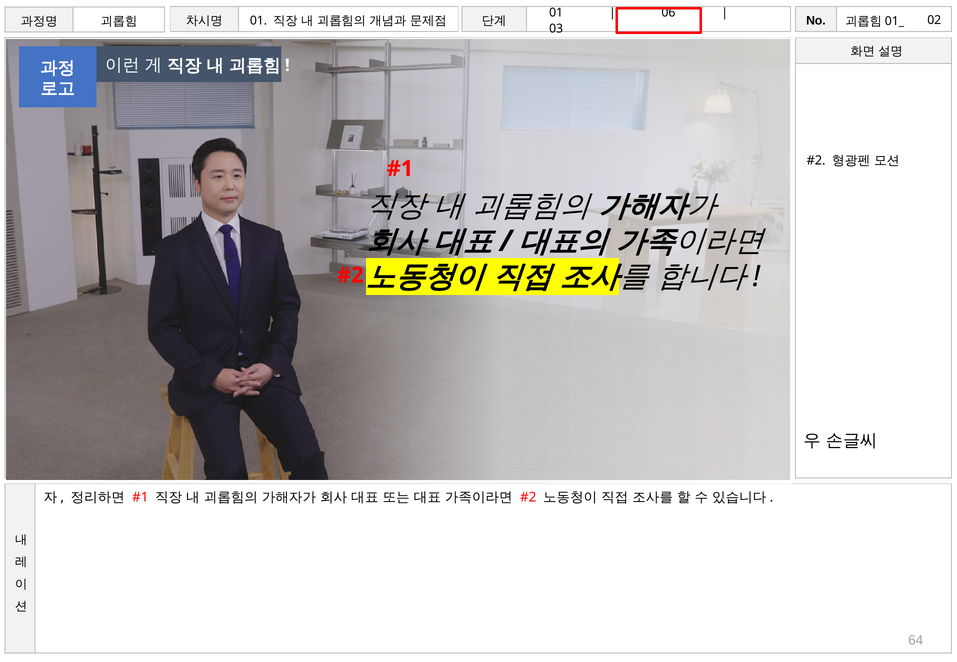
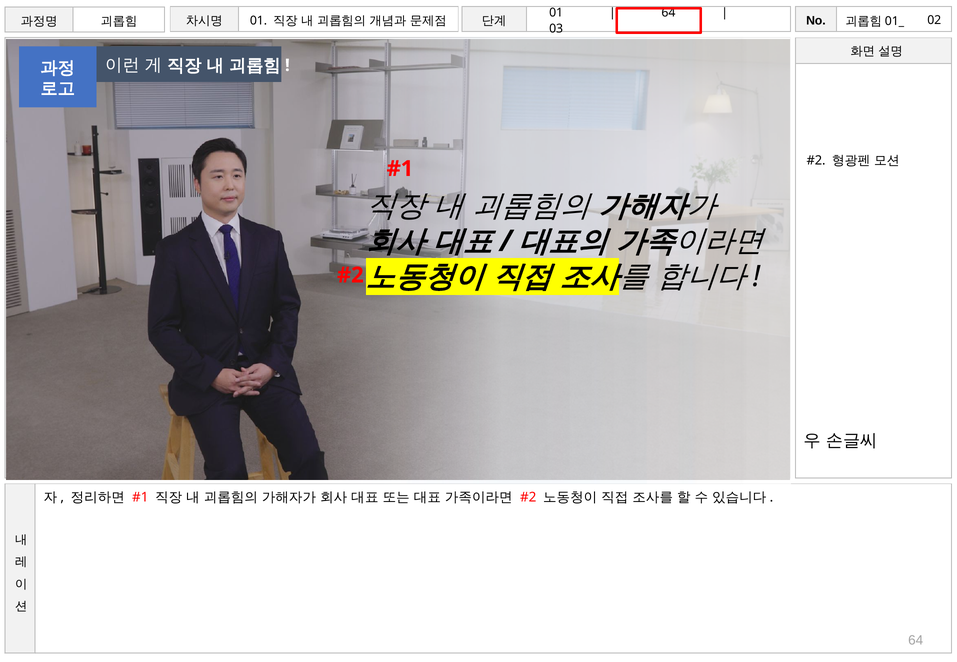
06 at (668, 13): 06 -> 64
